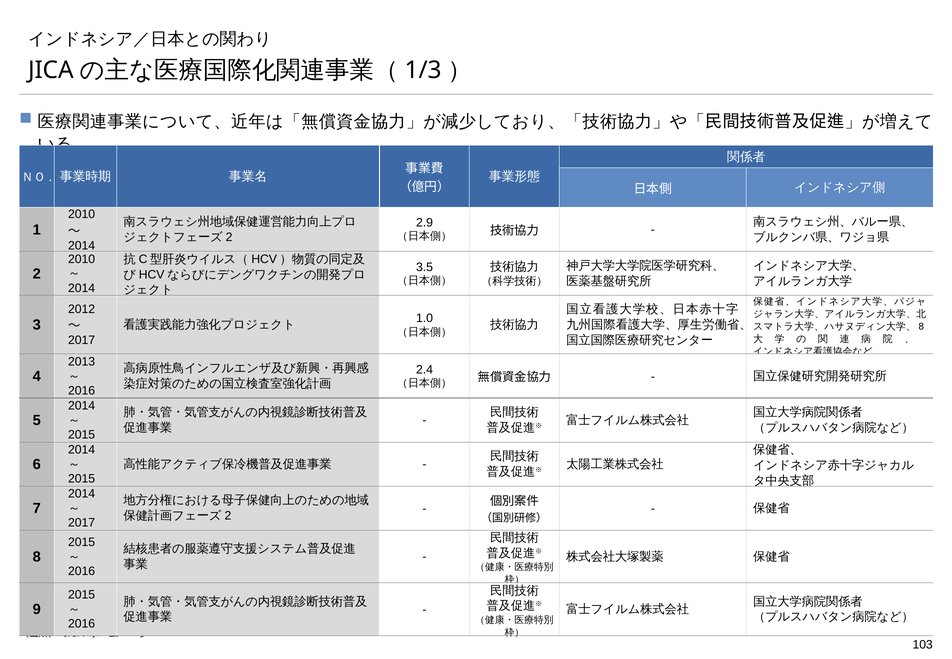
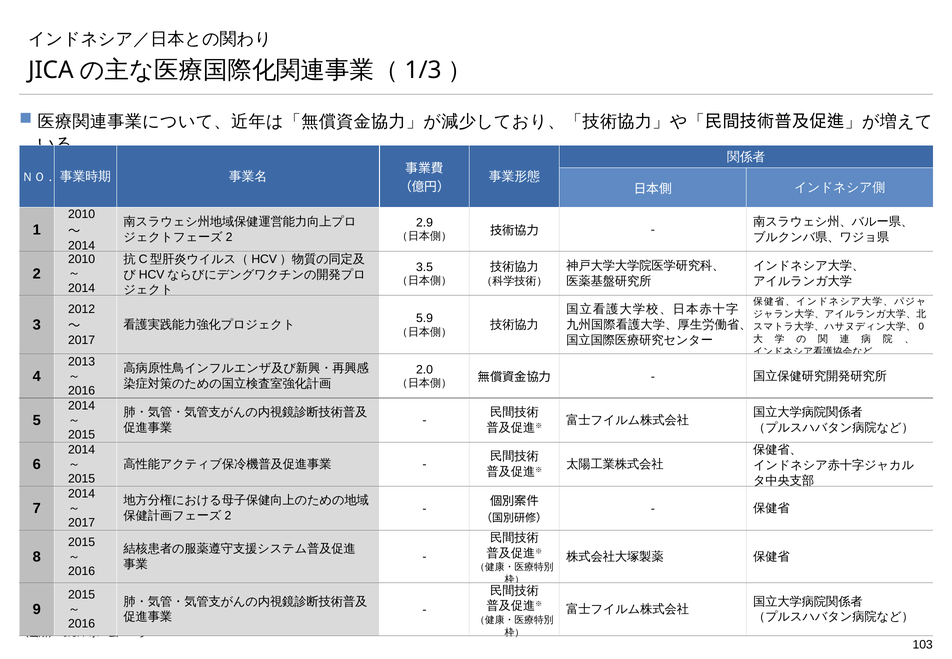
1.0: 1.0 -> 5.9
8 at (921, 327): 8 -> 0
2.4: 2.4 -> 2.0
